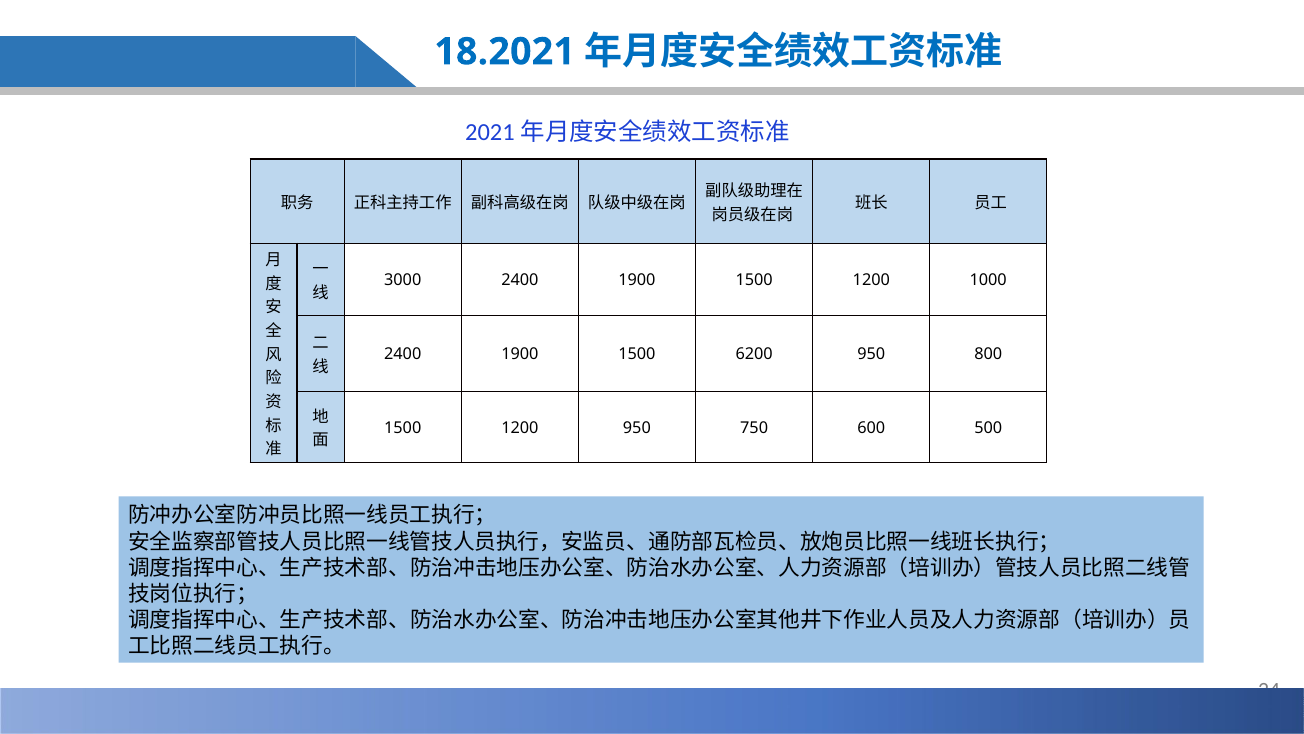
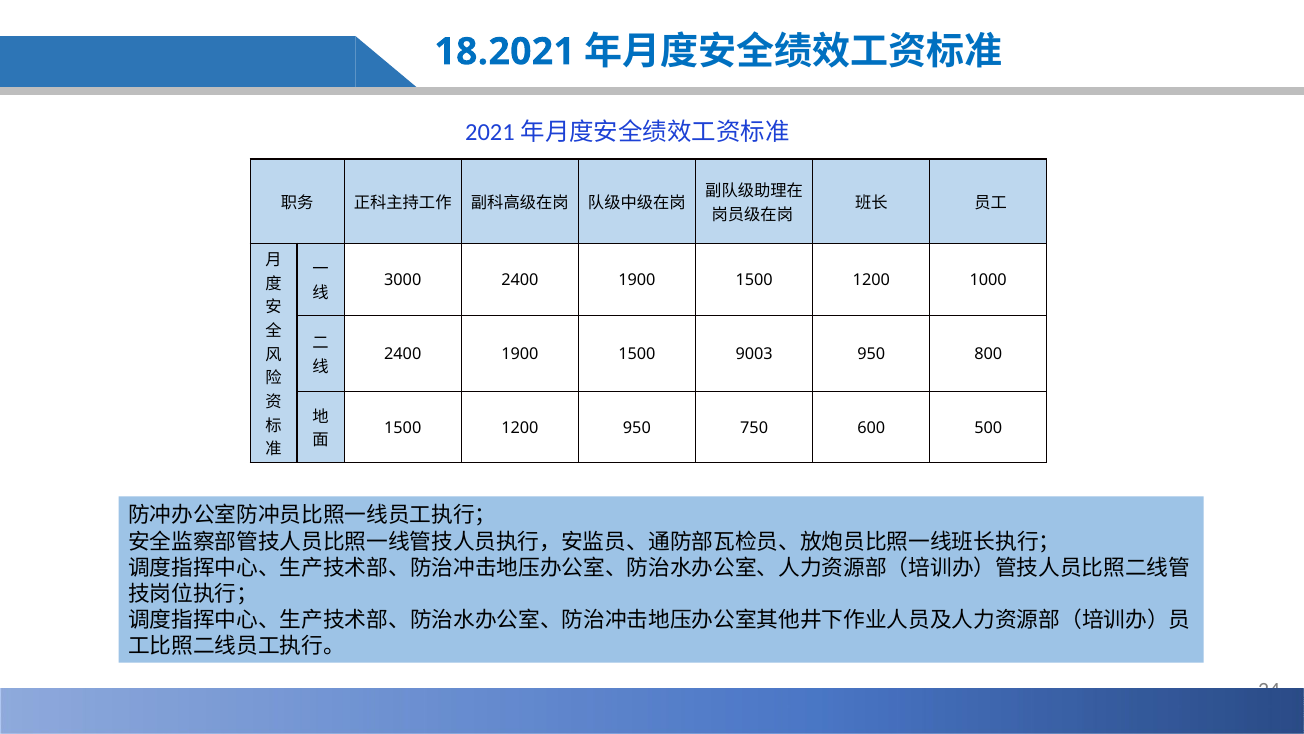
6200: 6200 -> 9003
